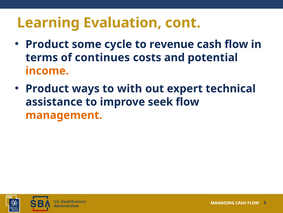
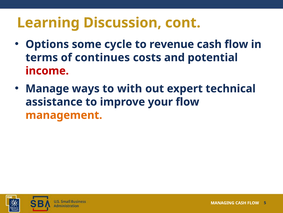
Evaluation: Evaluation -> Discussion
Product at (47, 44): Product -> Options
income colour: orange -> red
Product at (47, 88): Product -> Manage
seek: seek -> your
